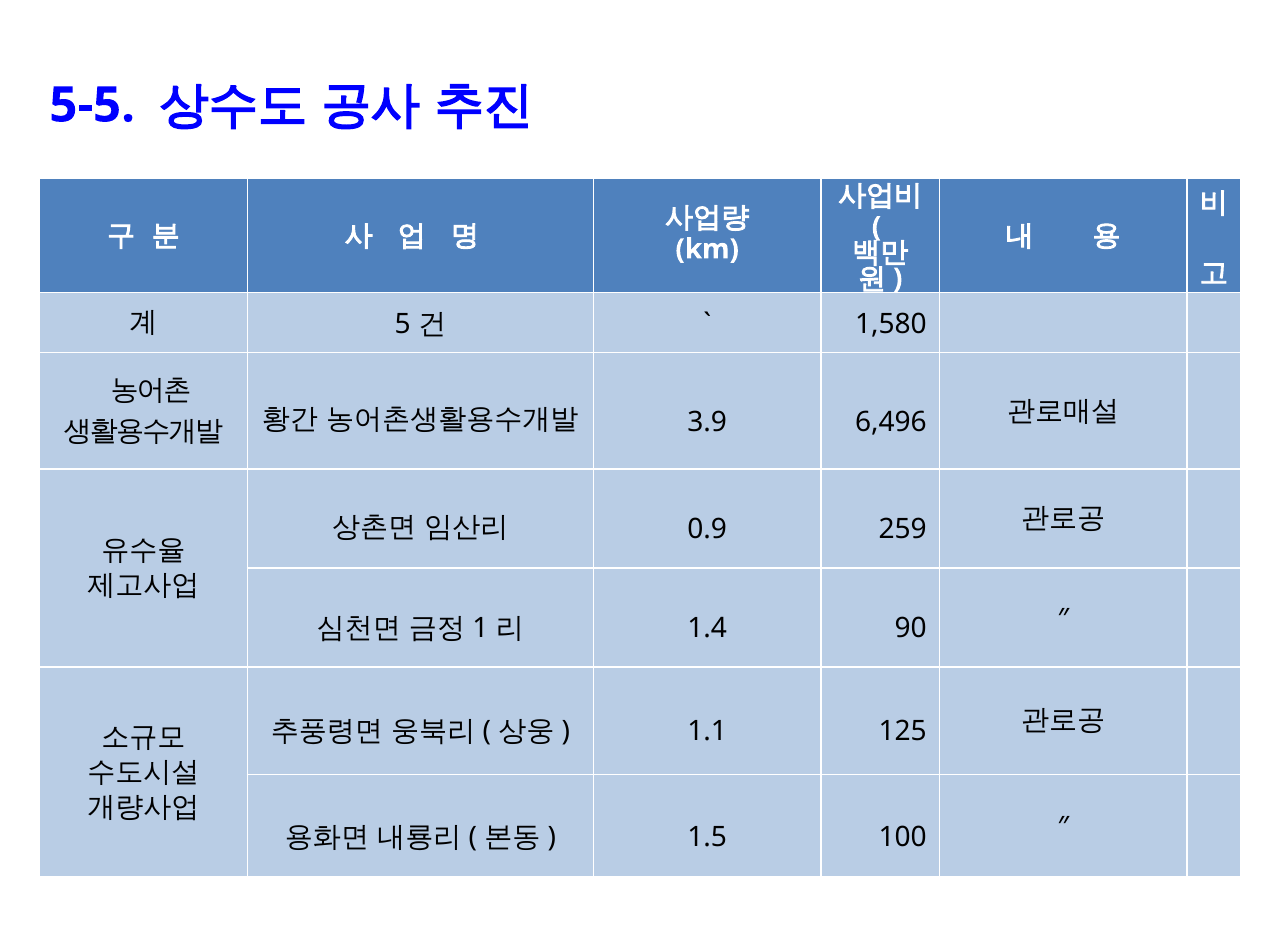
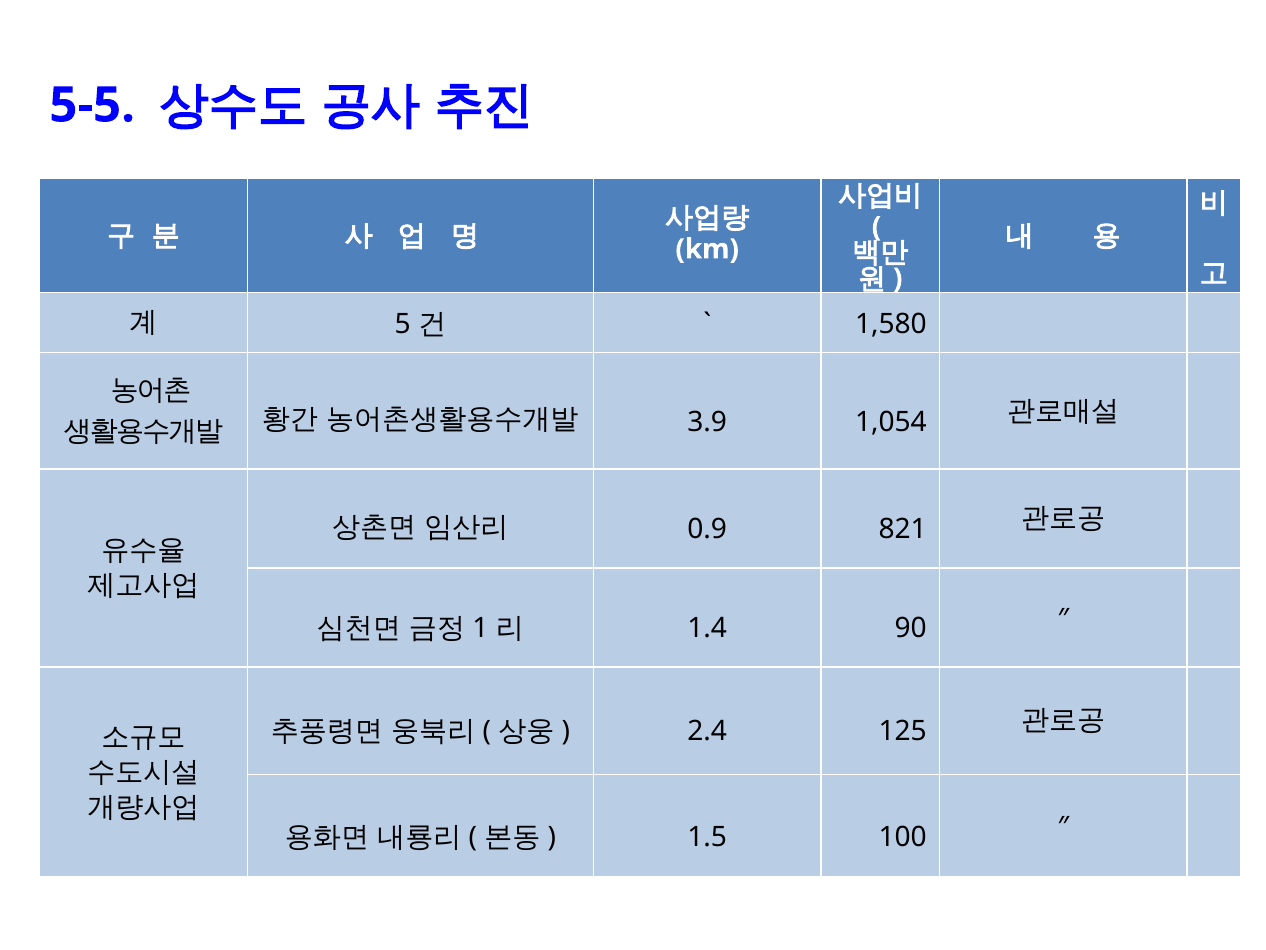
6,496: 6,496 -> 1,054
259: 259 -> 821
1.1: 1.1 -> 2.4
